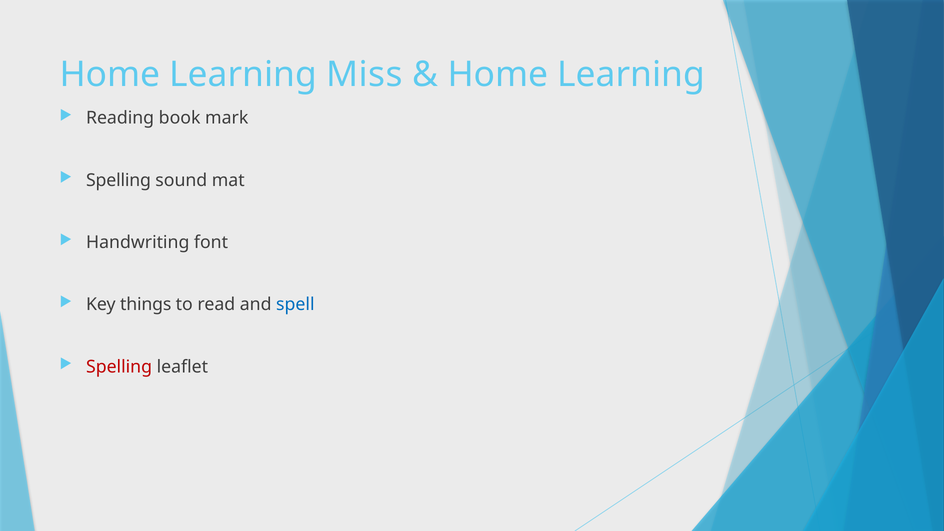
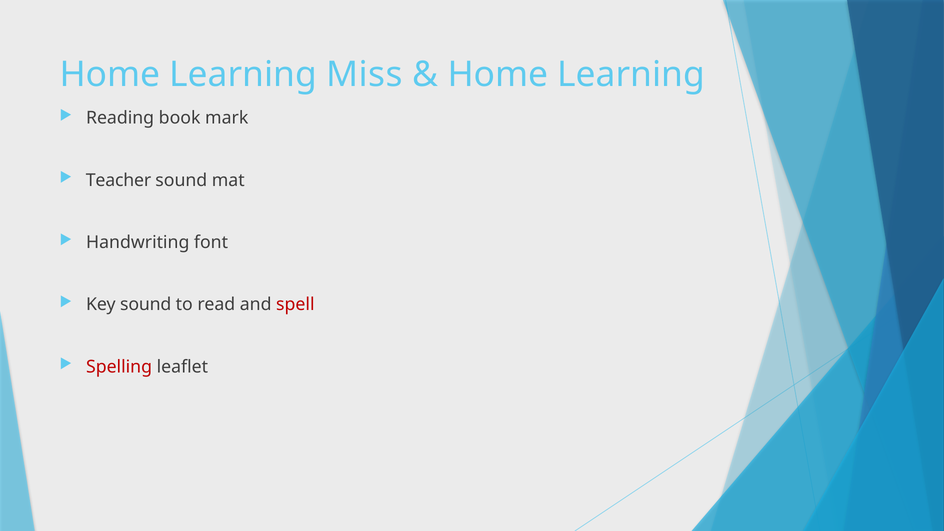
Spelling at (119, 180): Spelling -> Teacher
Key things: things -> sound
spell colour: blue -> red
